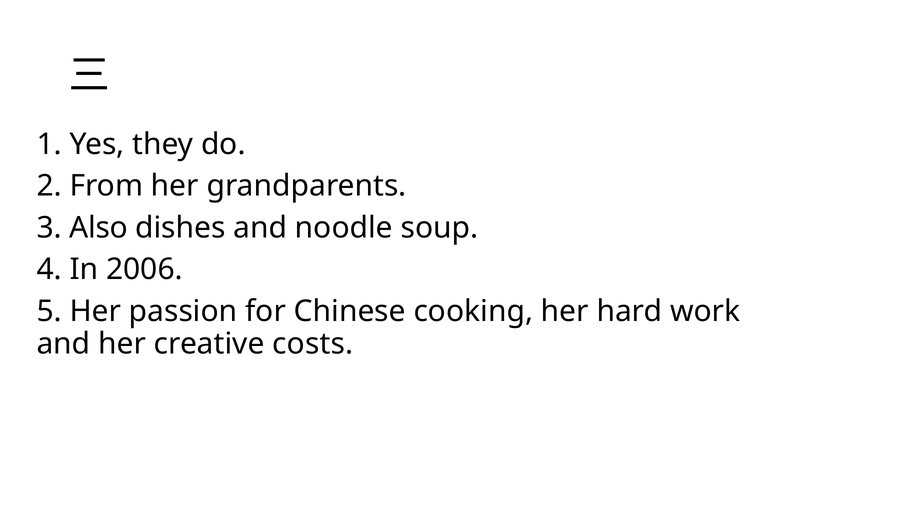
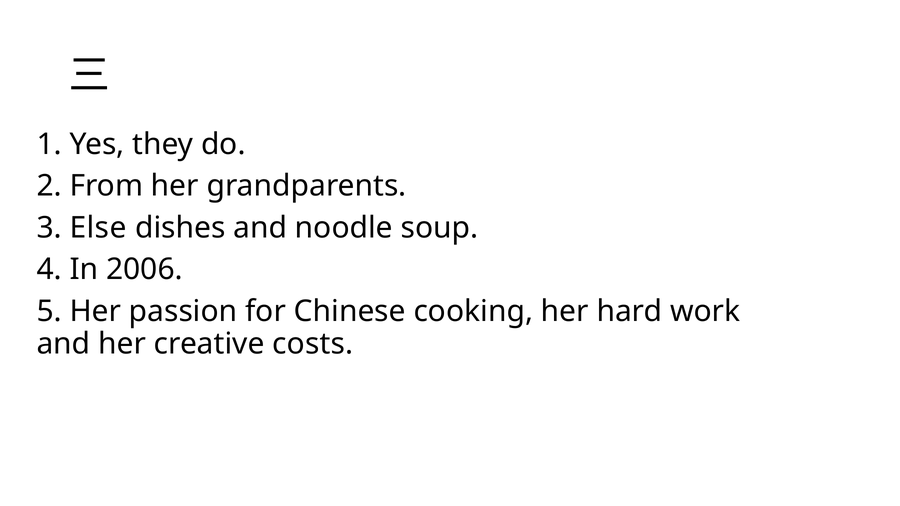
Also: Also -> Else
